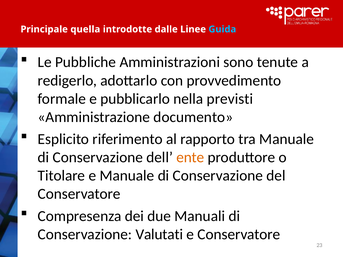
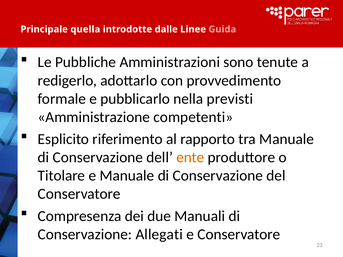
Guida colour: light blue -> pink
documento: documento -> competenti
Valutati: Valutati -> Allegati
